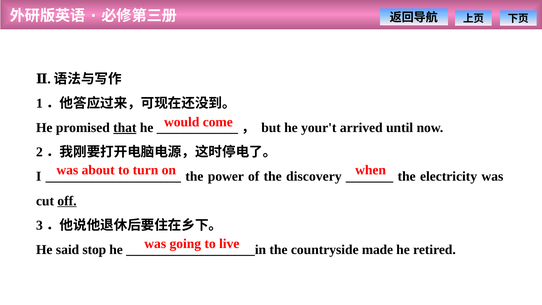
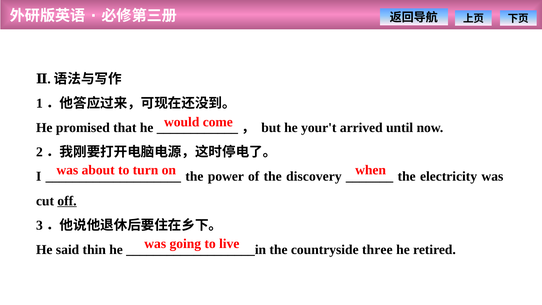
that underline: present -> none
stop: stop -> thin
made: made -> three
